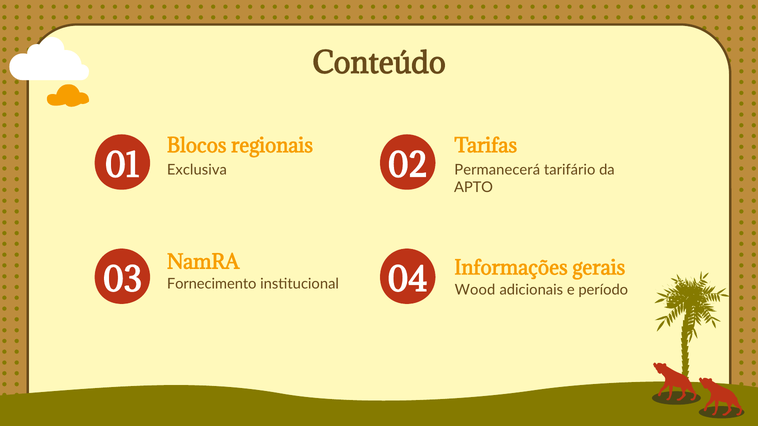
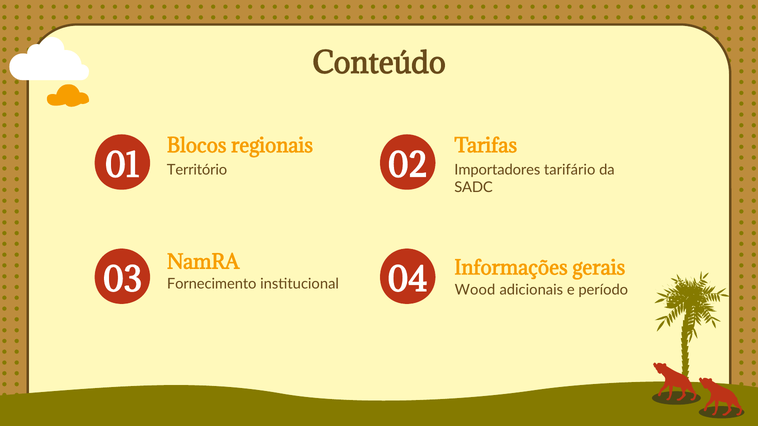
Exclusiva: Exclusiva -> Território
Permanecerá: Permanecerá -> Importadores
APTO: APTO -> SADC
